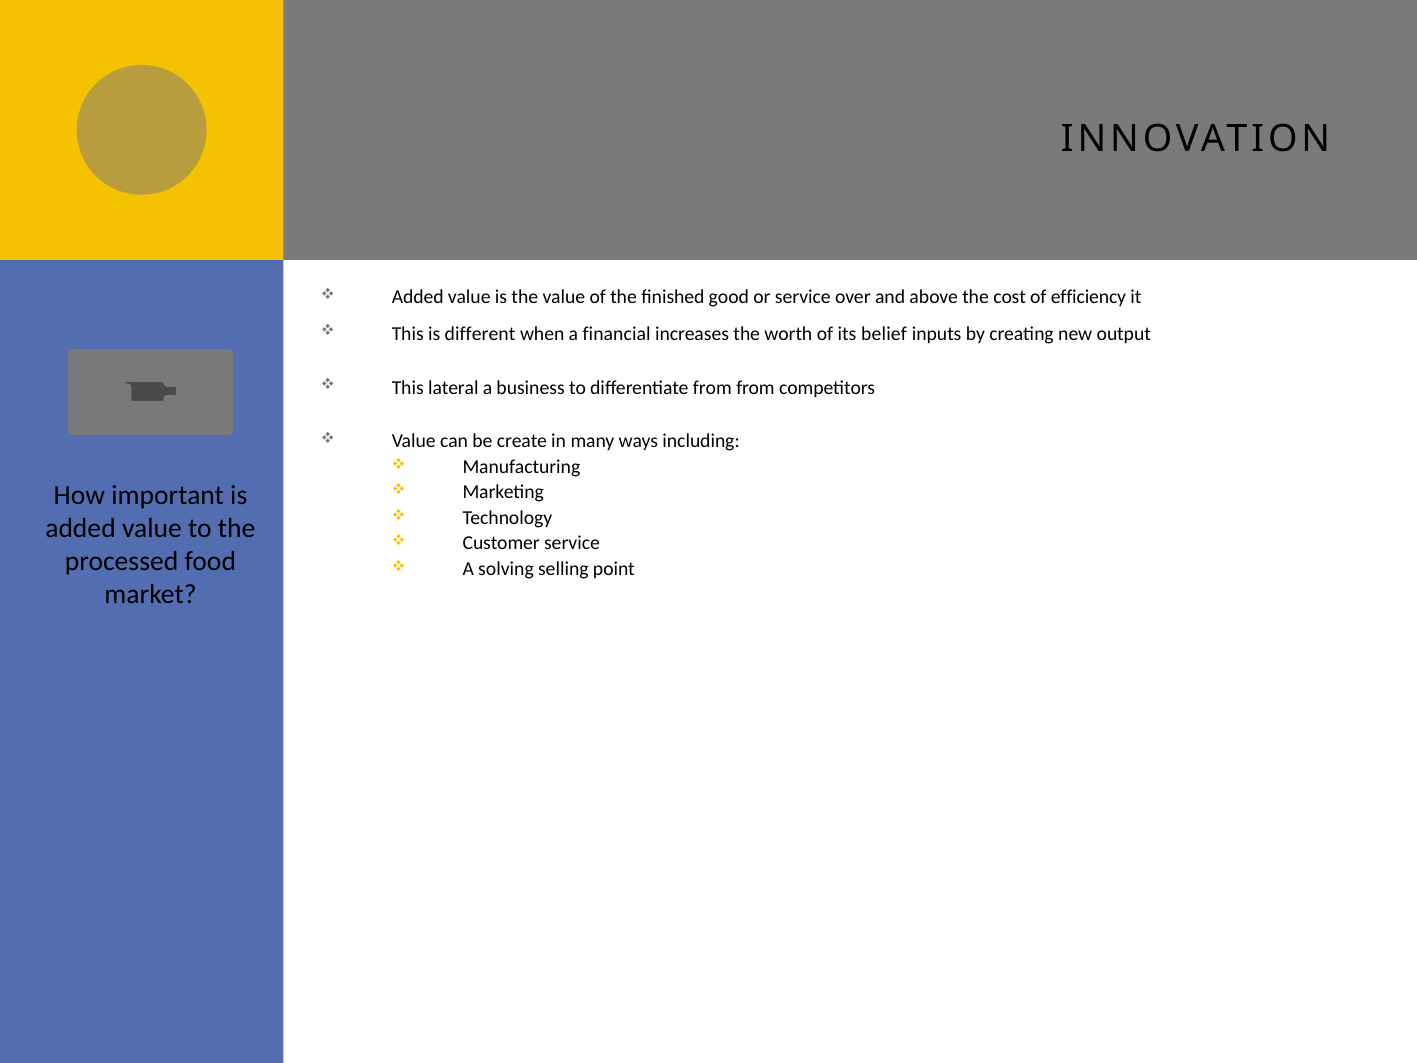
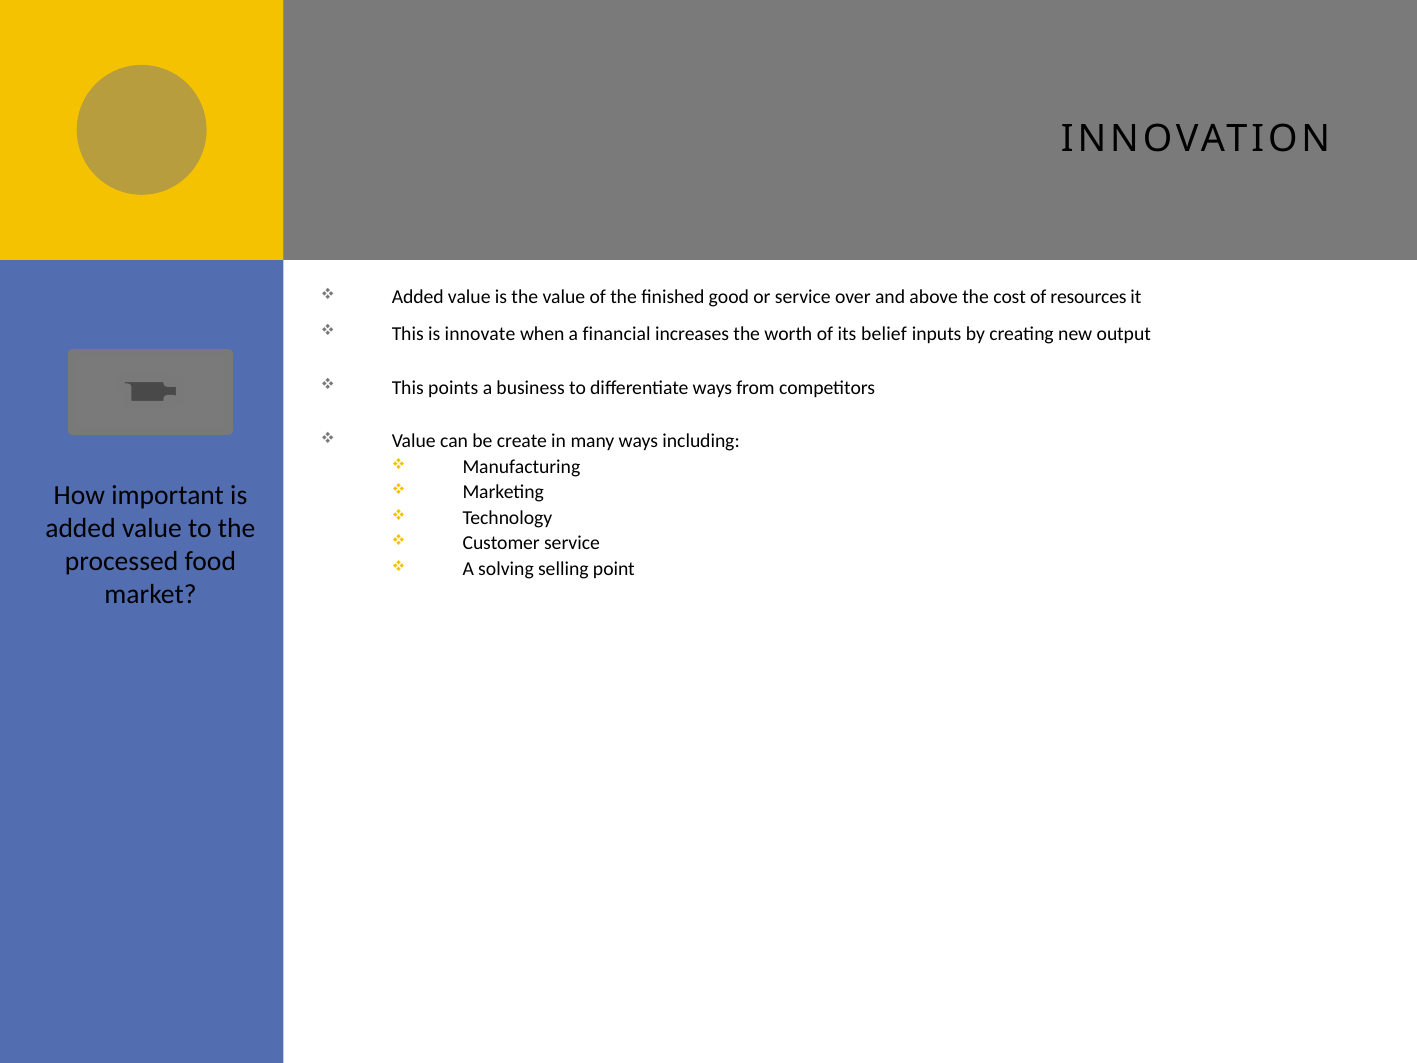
efficiency: efficiency -> resources
different: different -> innovate
lateral: lateral -> points
differentiate from: from -> ways
